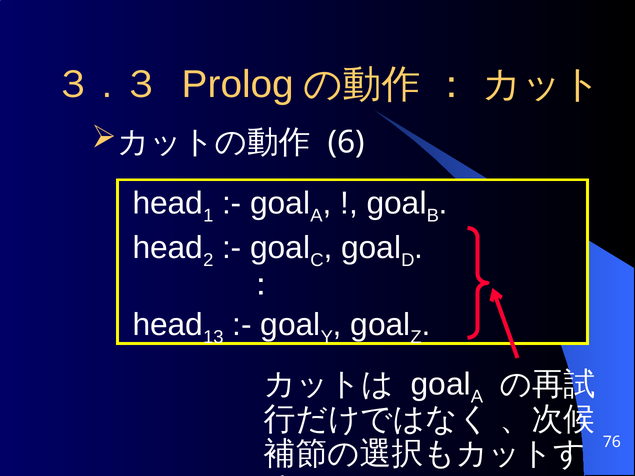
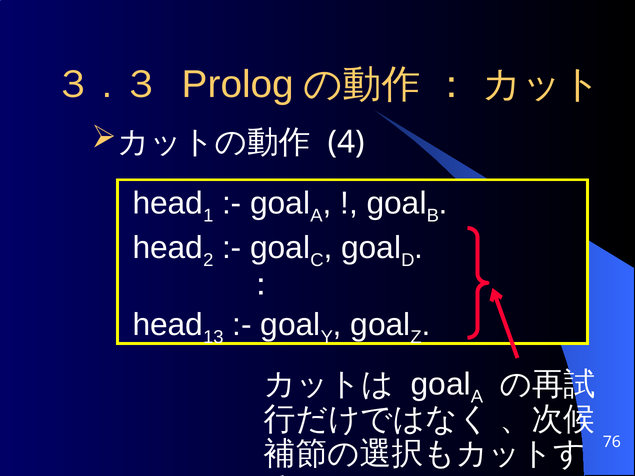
6: 6 -> 4
